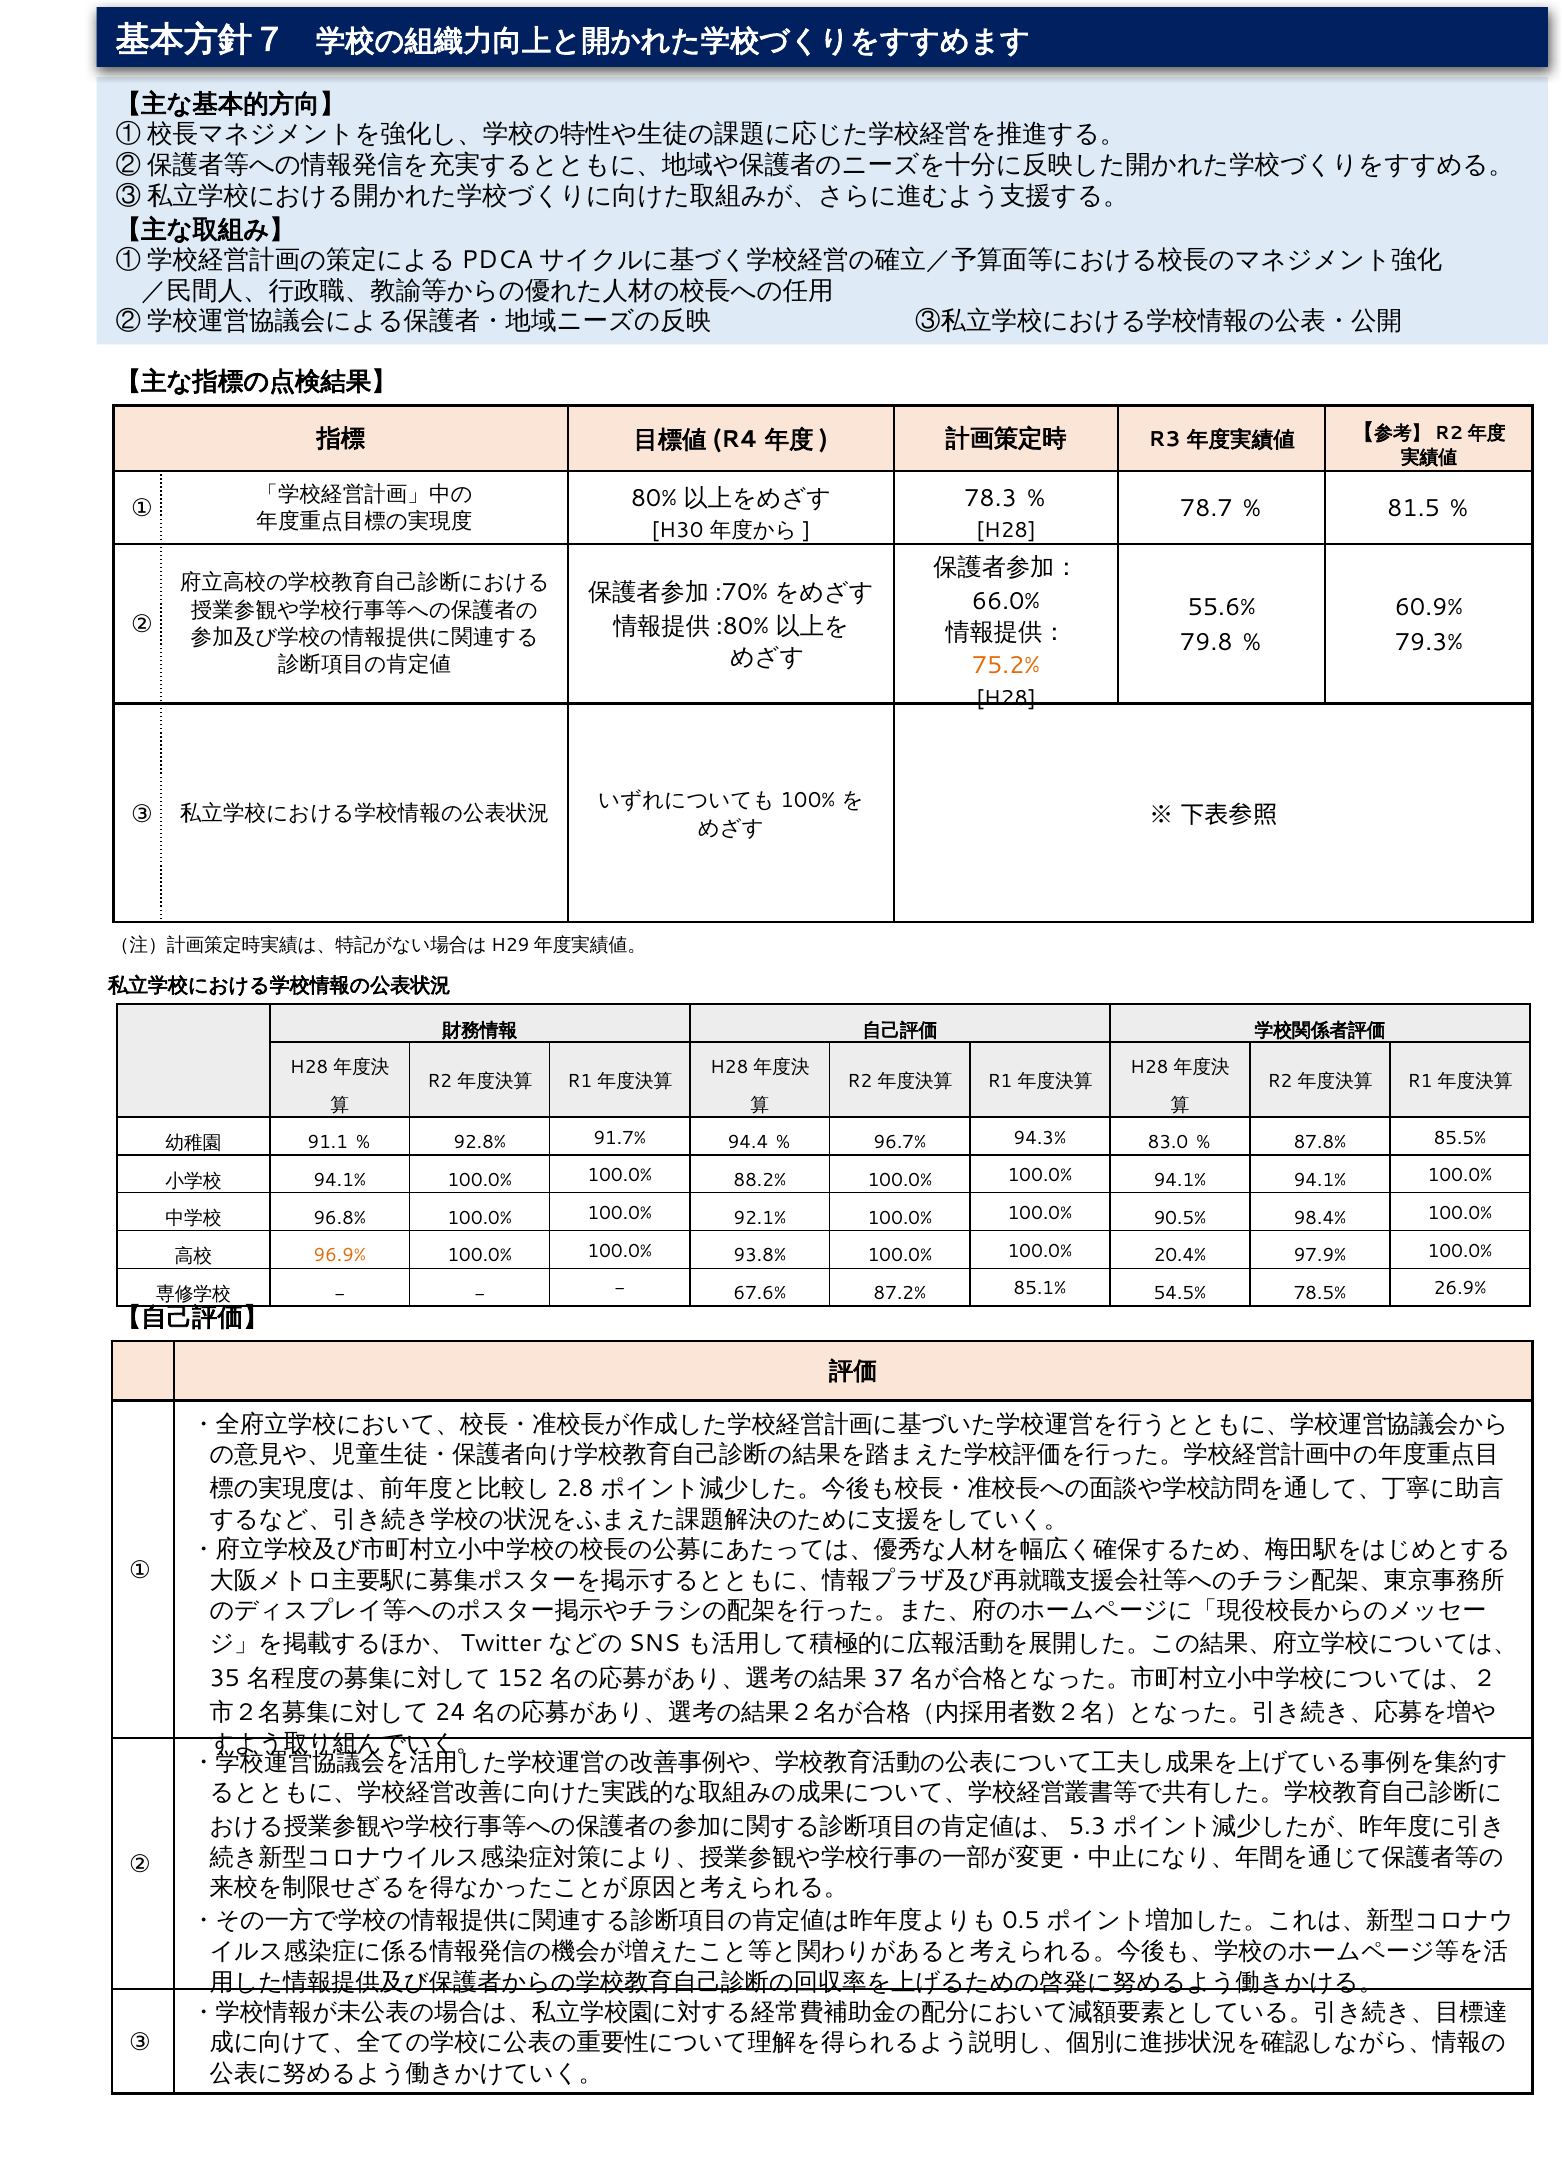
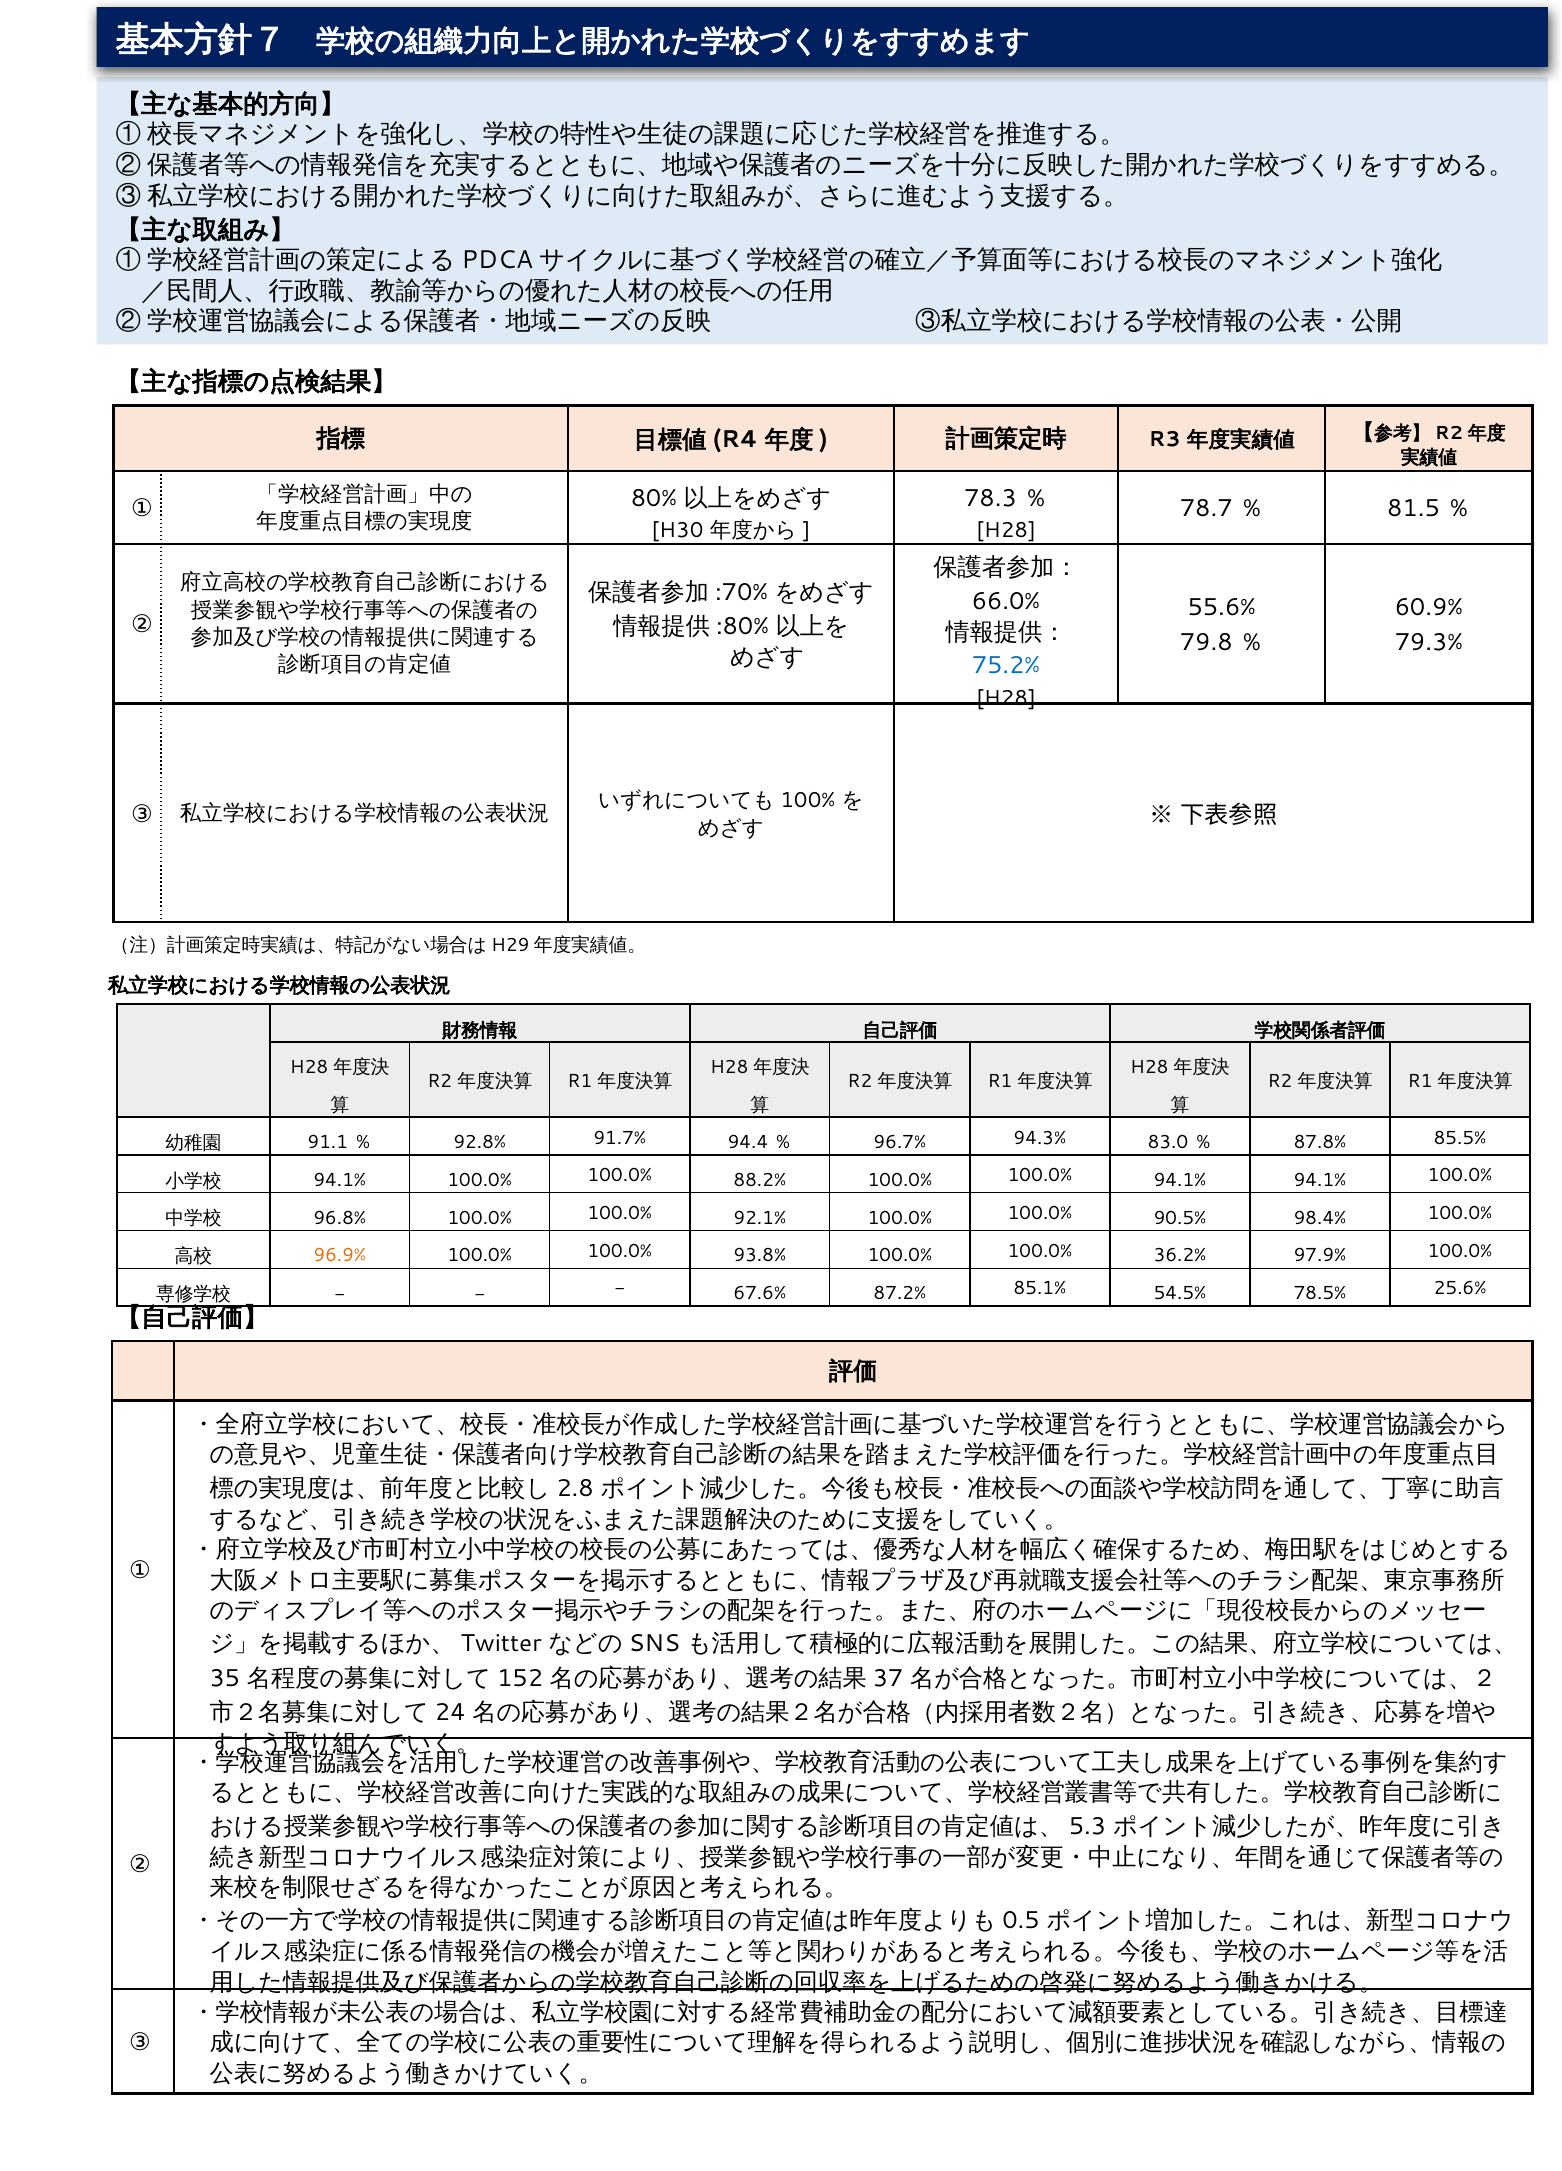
75.2% colour: orange -> blue
20.4%: 20.4% -> 36.2%
26.9%: 26.9% -> 25.6%
